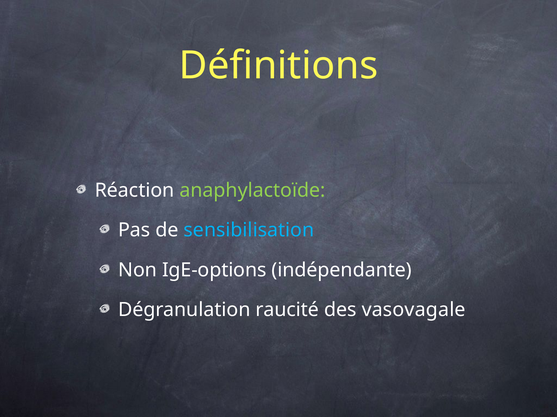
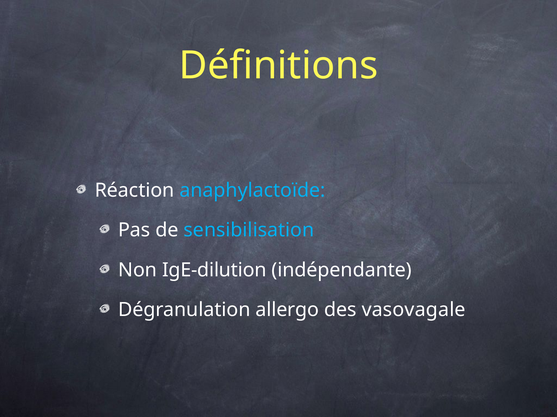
anaphylactoïde colour: light green -> light blue
IgE-options: IgE-options -> IgE-dilution
raucité: raucité -> allergo
